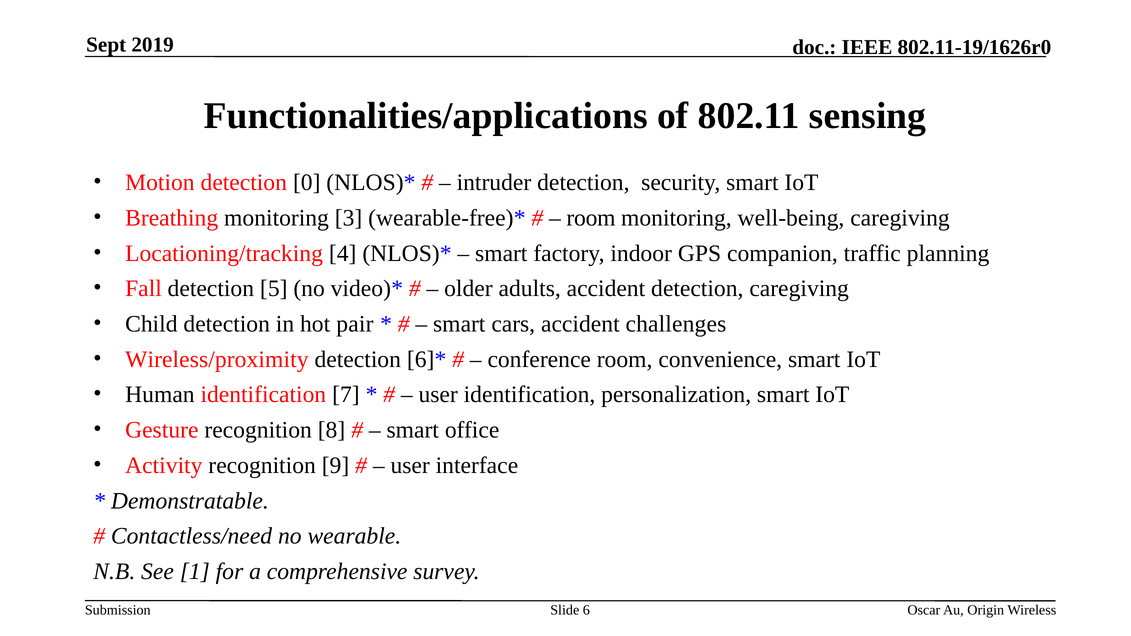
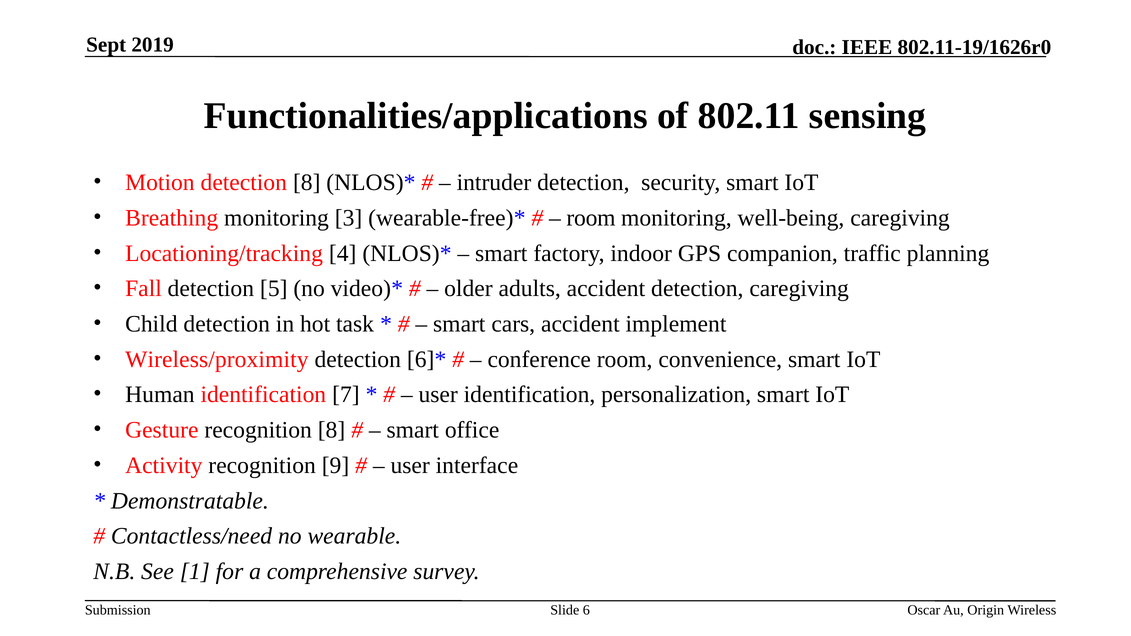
detection 0: 0 -> 8
pair: pair -> task
challenges: challenges -> implement
